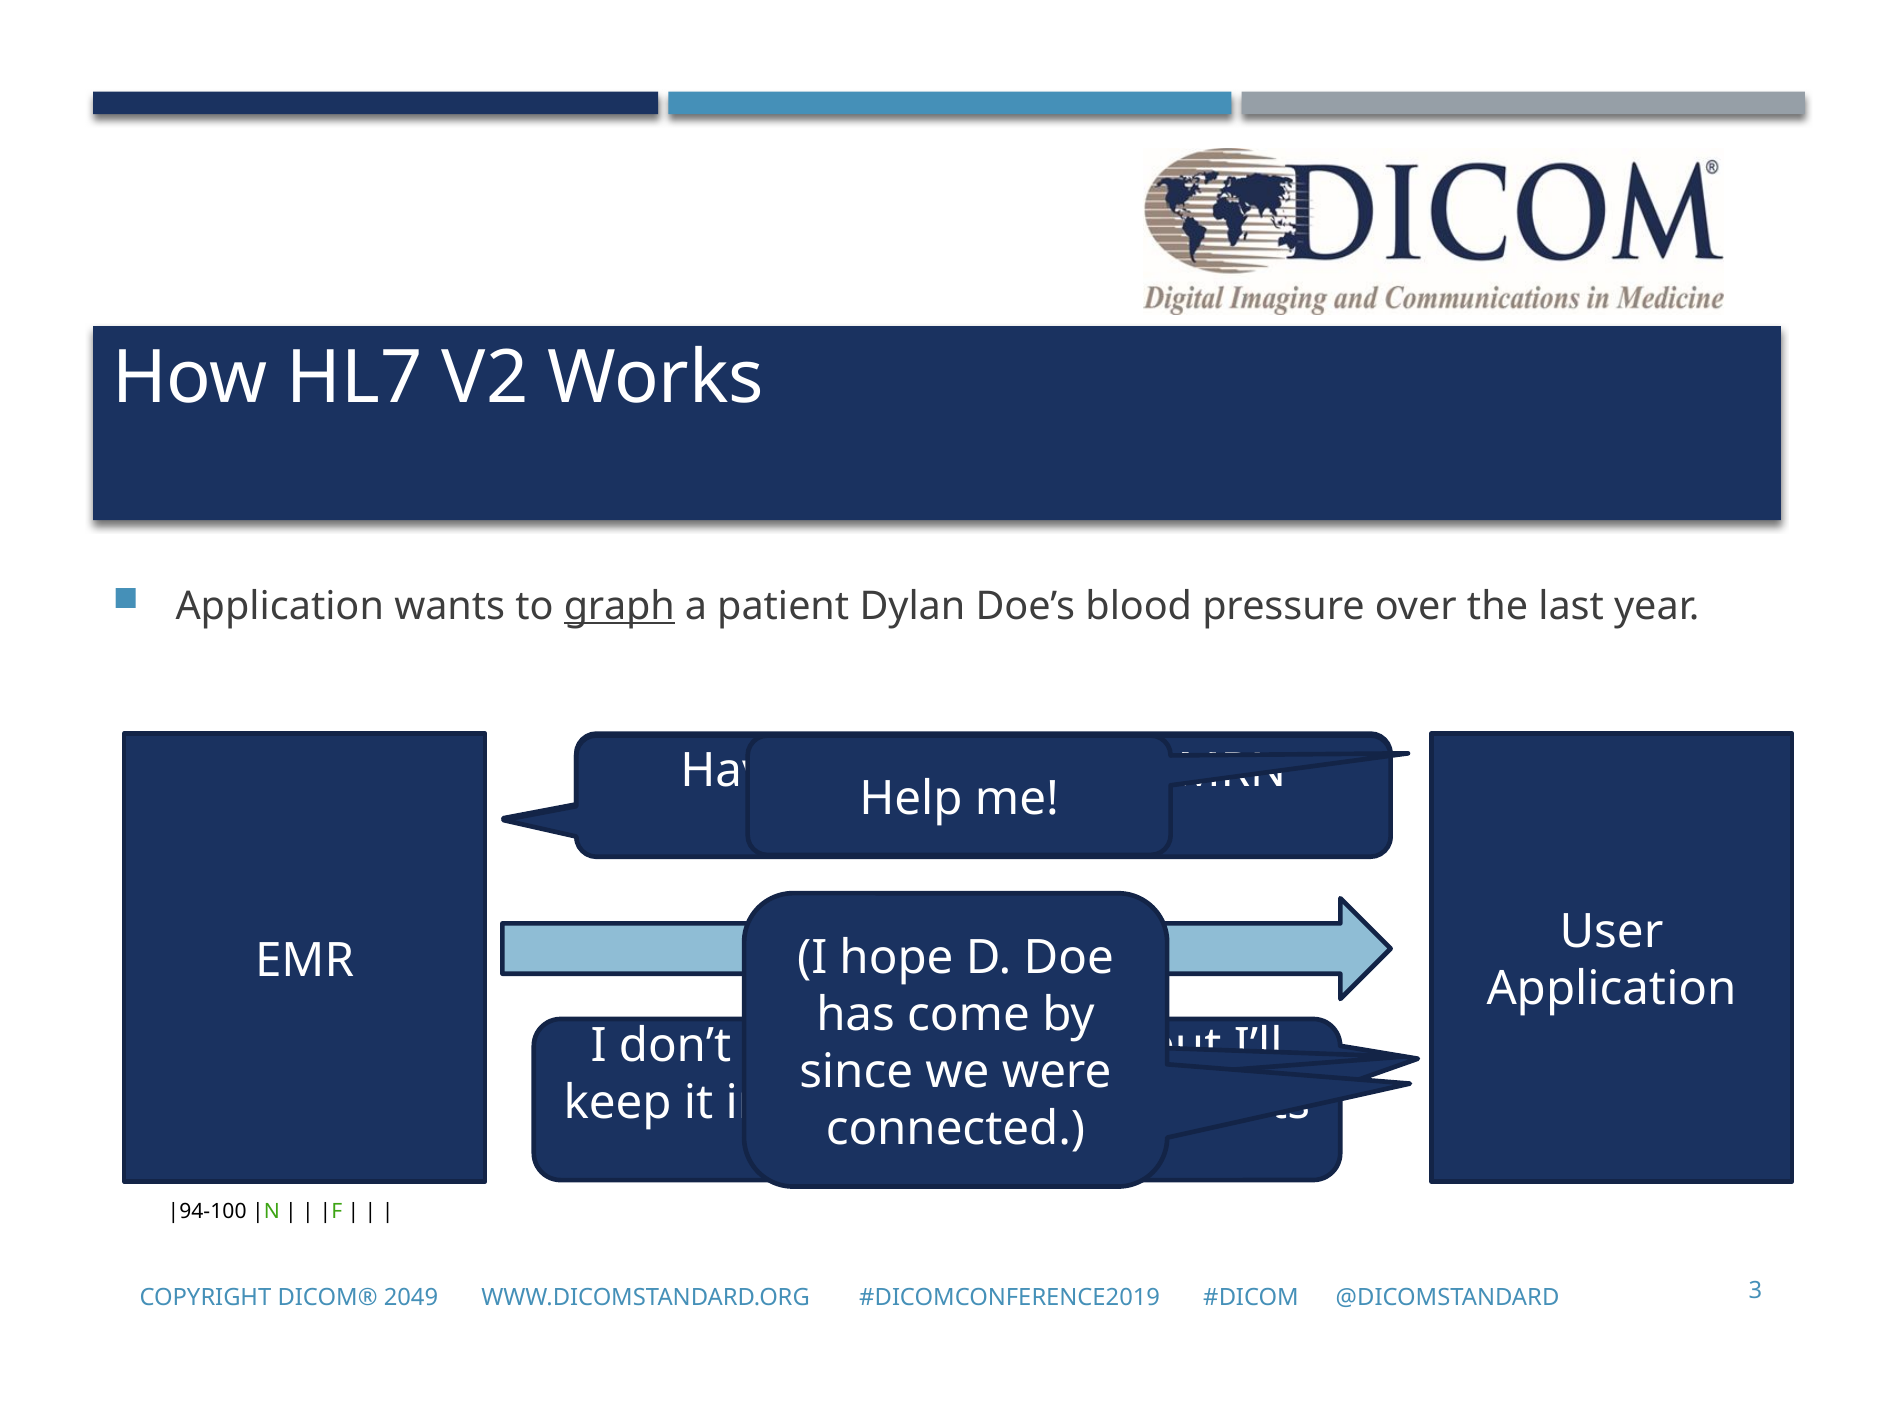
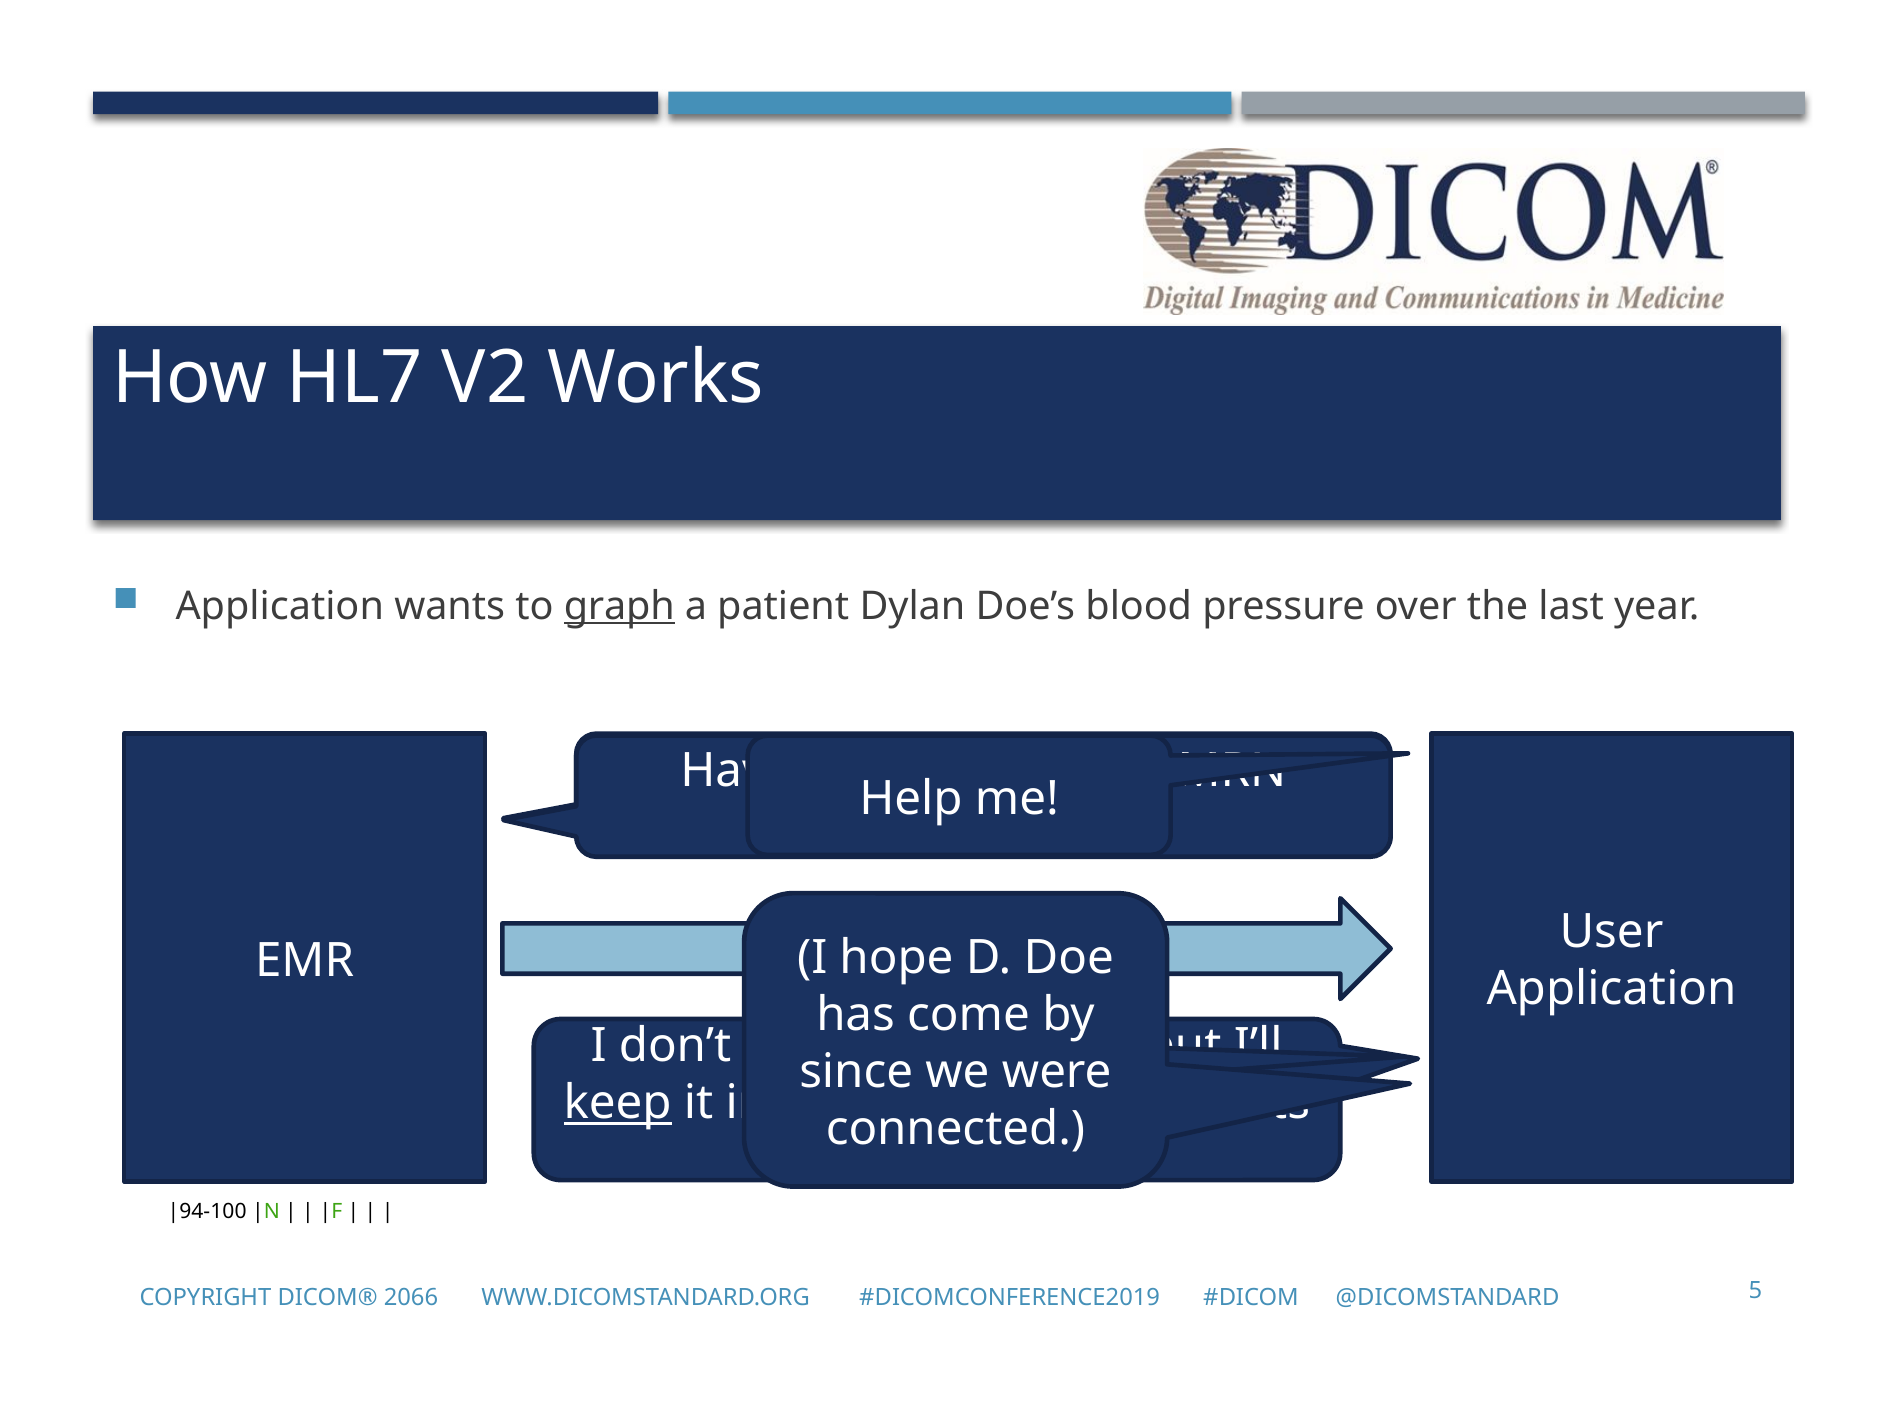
keep underline: none -> present
2049: 2049 -> 2066
3: 3 -> 5
